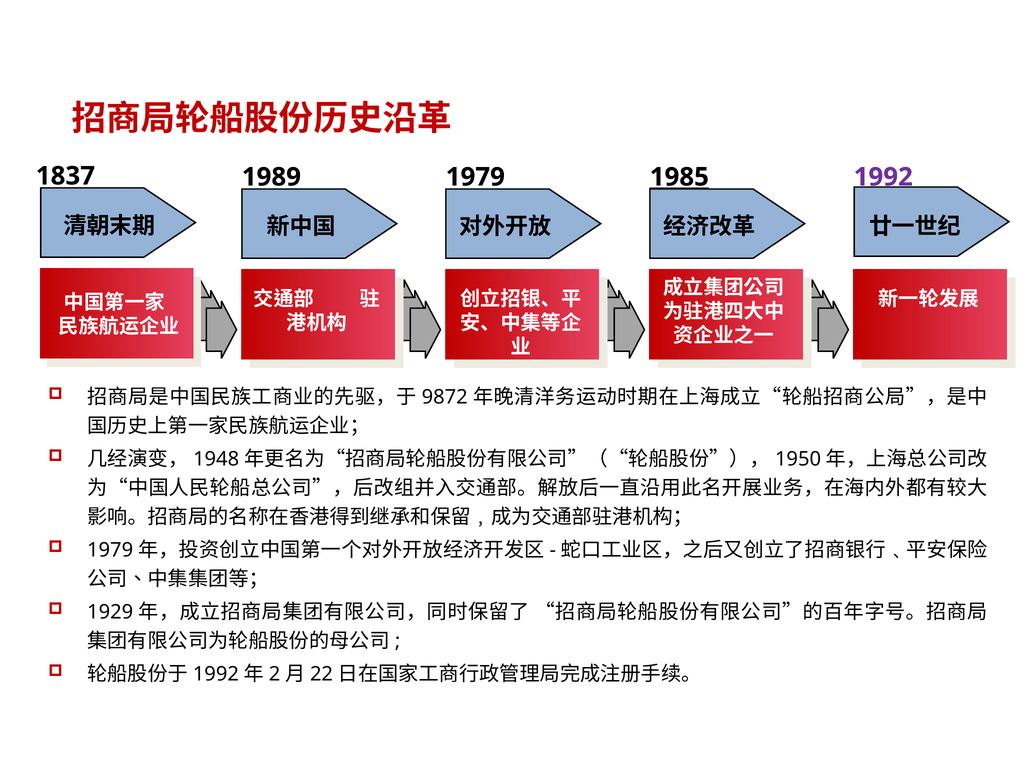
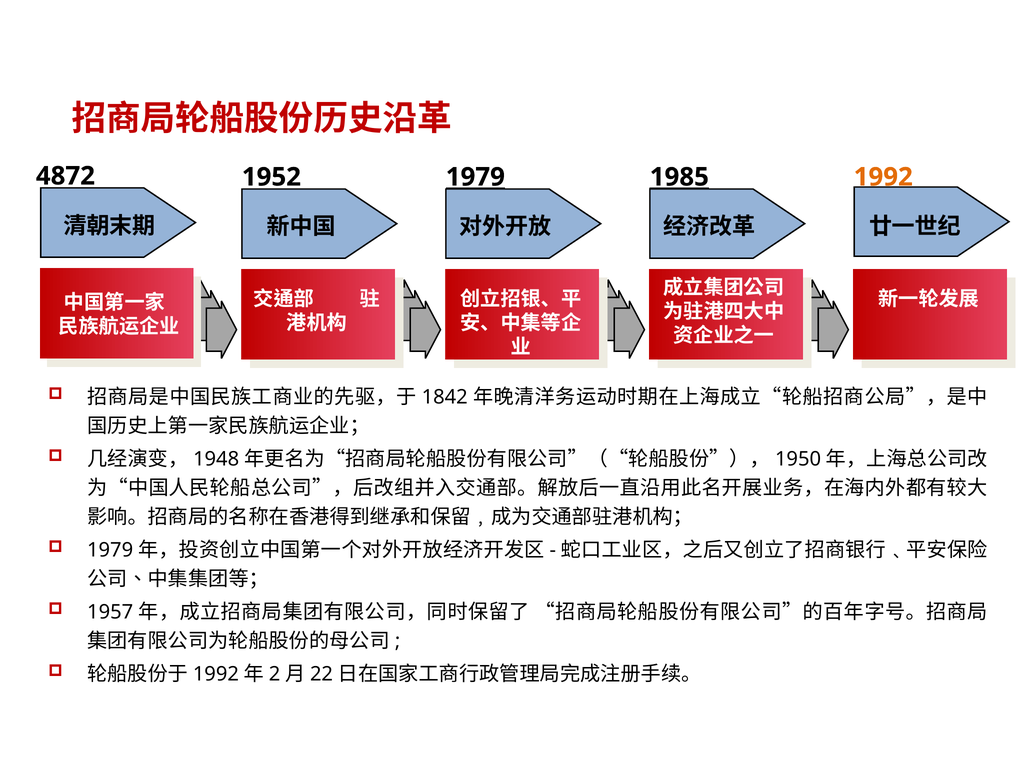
1837: 1837 -> 4872
1989: 1989 -> 1952
1979 underline: none -> present
1992 colour: purple -> orange
9872: 9872 -> 1842
1929: 1929 -> 1957
